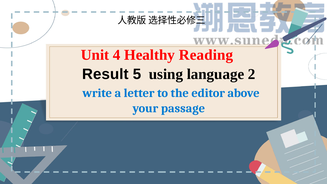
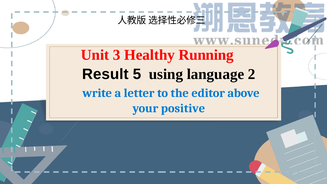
4: 4 -> 3
Reading: Reading -> Running
passage: passage -> positive
